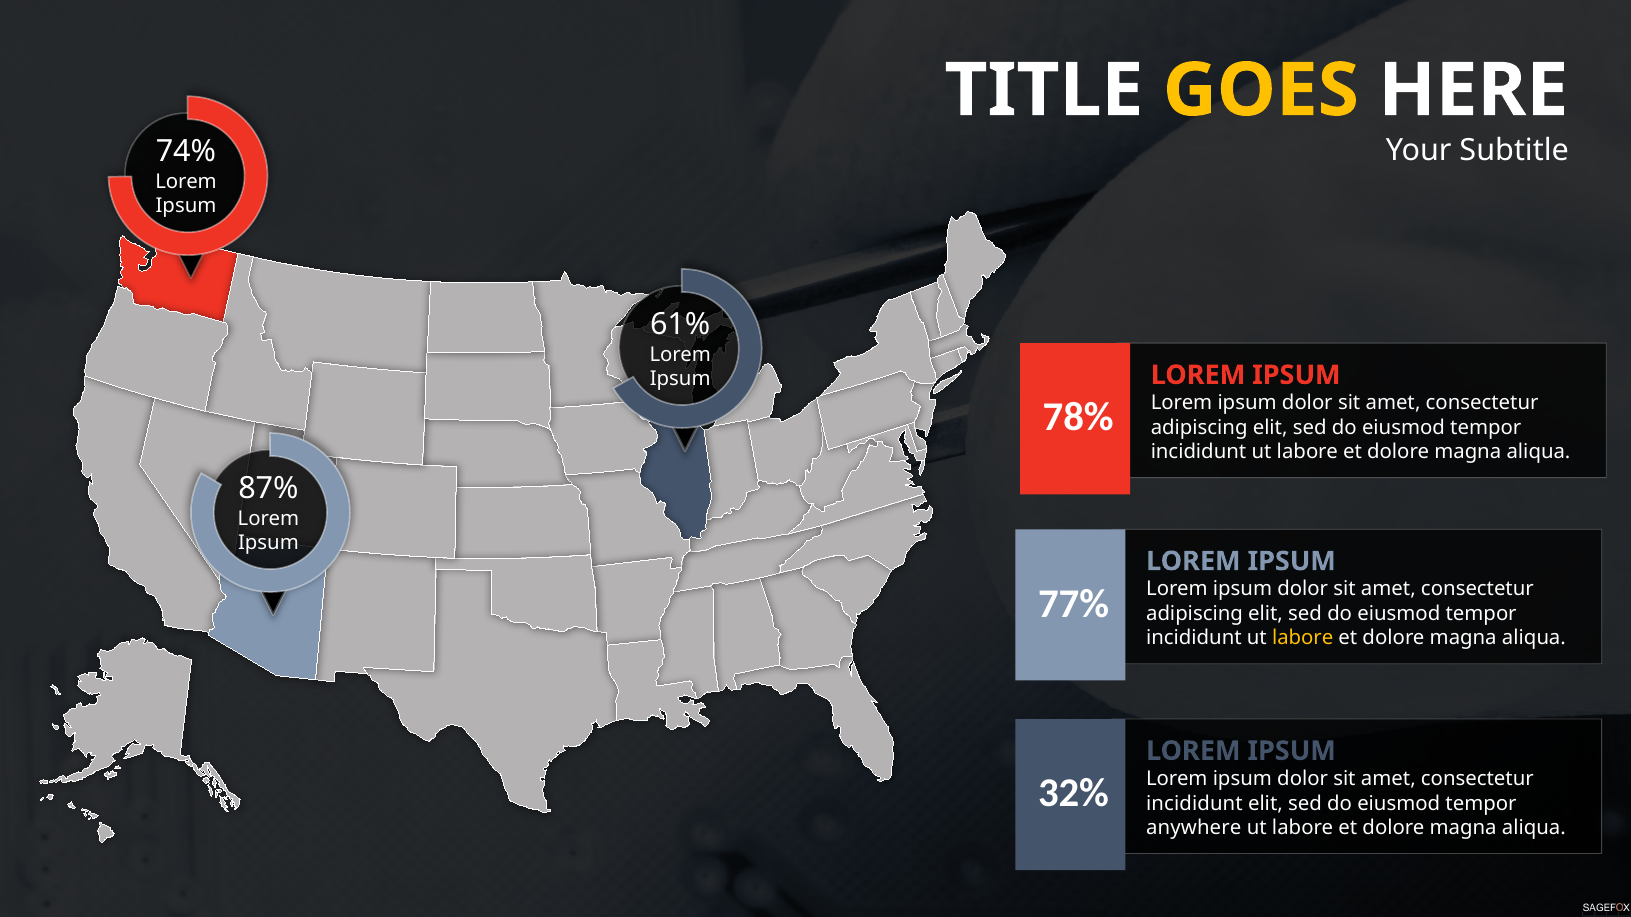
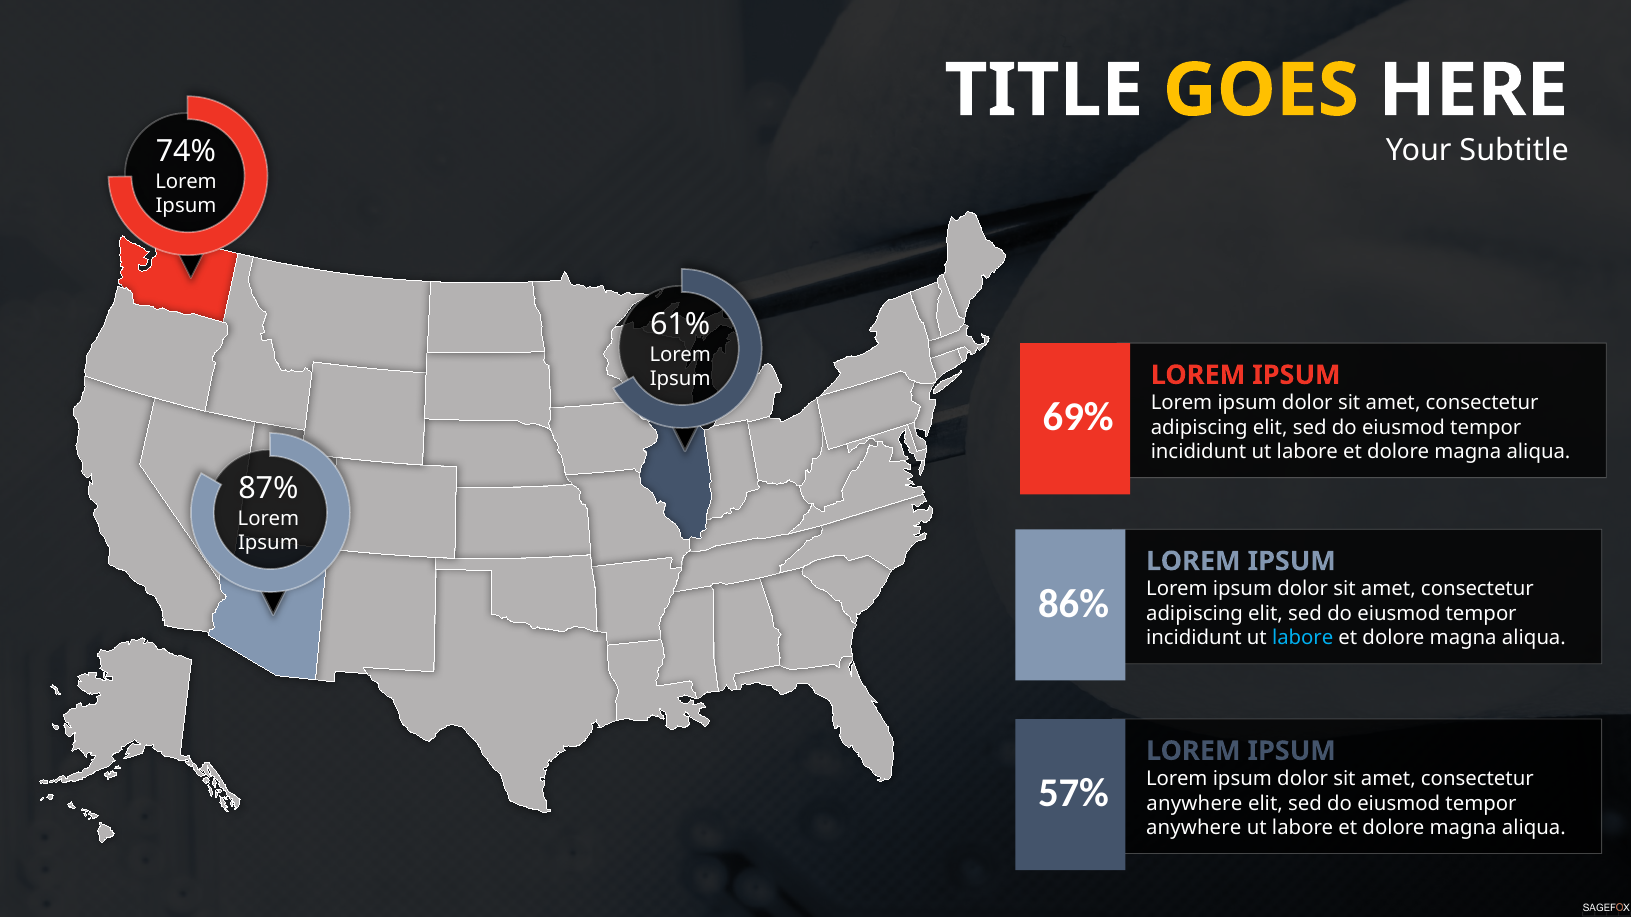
78%: 78% -> 69%
77%: 77% -> 86%
labore at (1303, 638) colour: yellow -> light blue
32%: 32% -> 57%
incididunt at (1194, 804): incididunt -> anywhere
